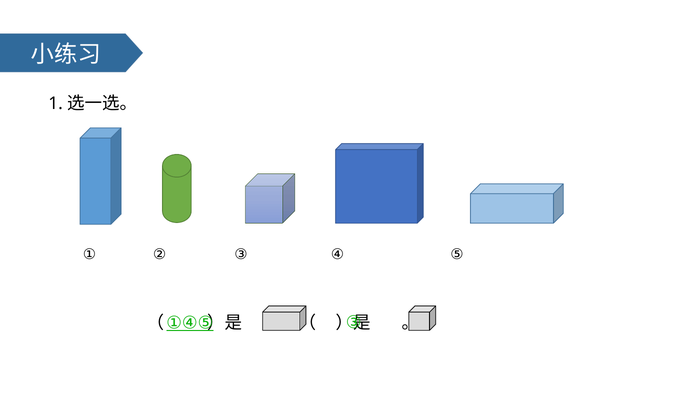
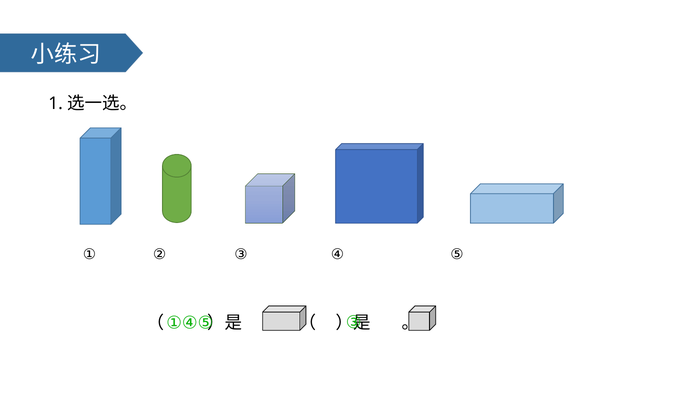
①④⑤ underline: present -> none
